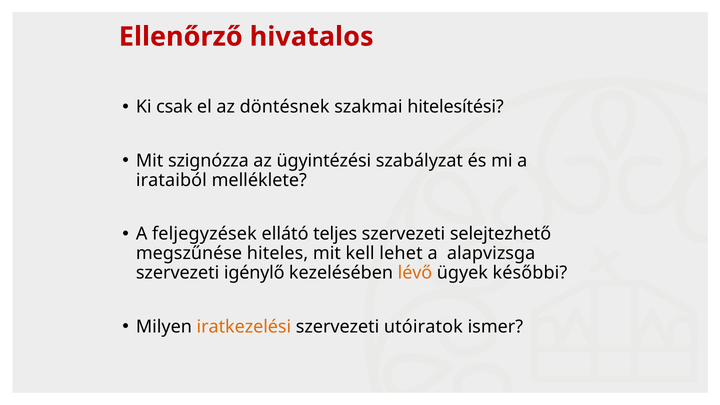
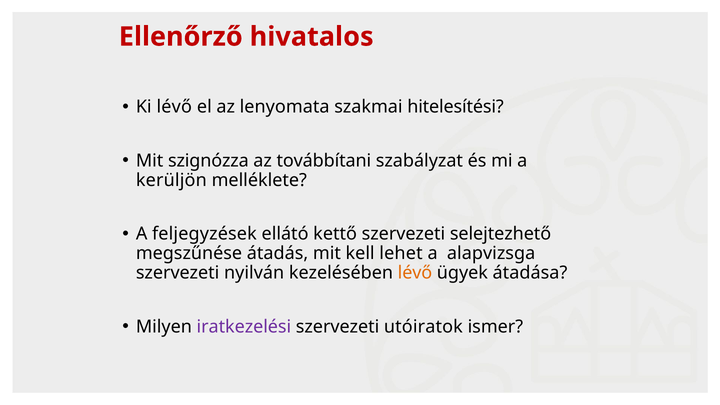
Ki csak: csak -> lévő
döntésnek: döntésnek -> lenyomata
ügyintézési: ügyintézési -> továbbítani
irataiból: irataiból -> kerüljön
teljes: teljes -> kettő
hiteles: hiteles -> átadás
igénylő: igénylő -> nyilván
későbbi: későbbi -> átadása
iratkezelési colour: orange -> purple
